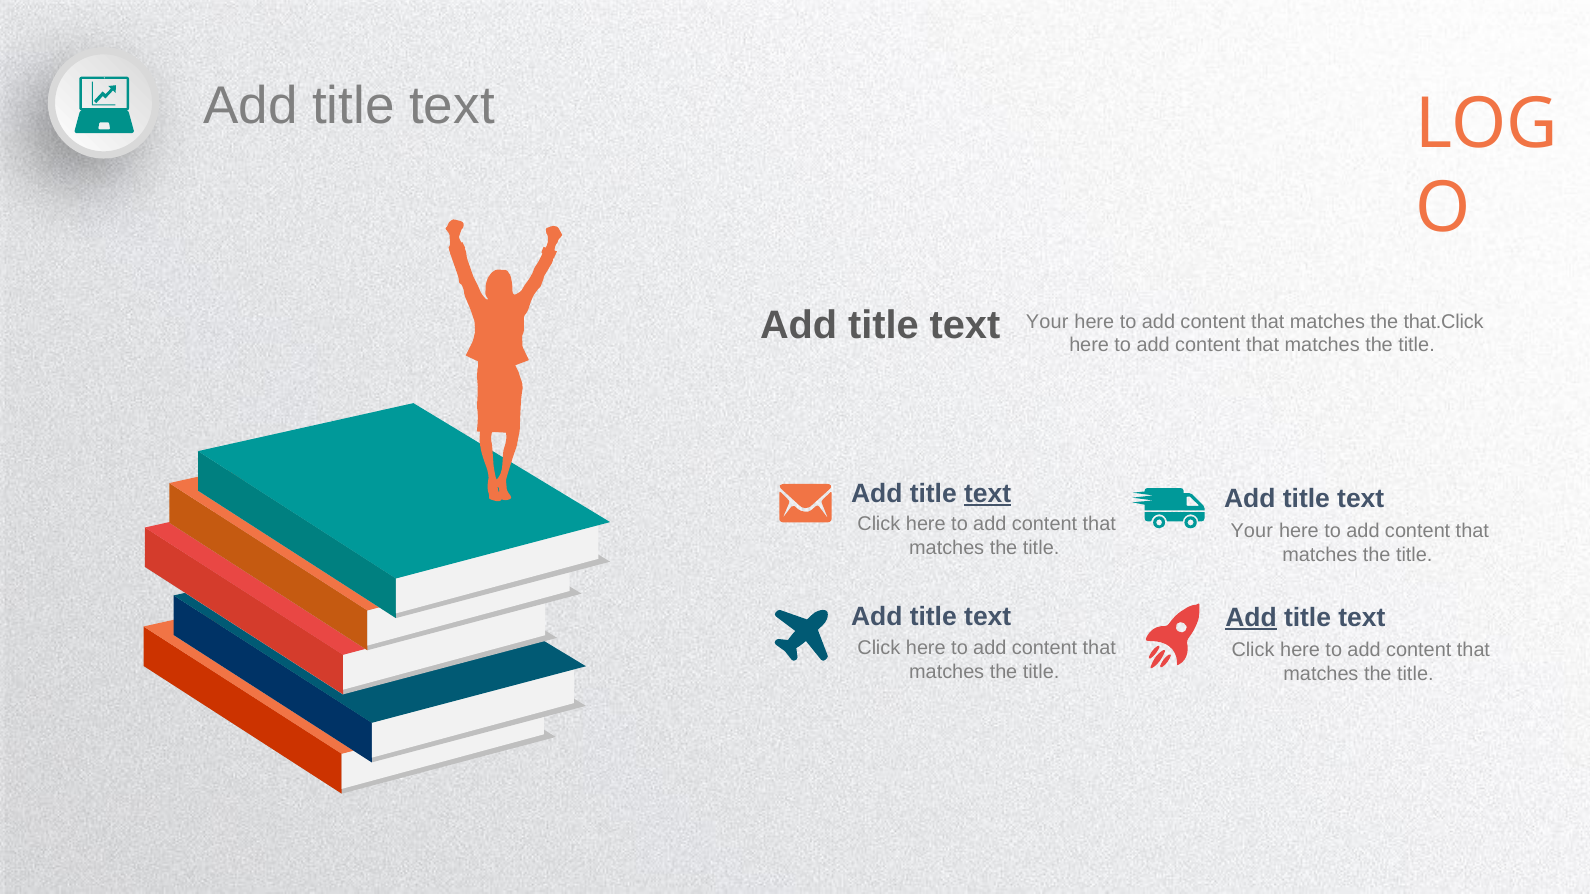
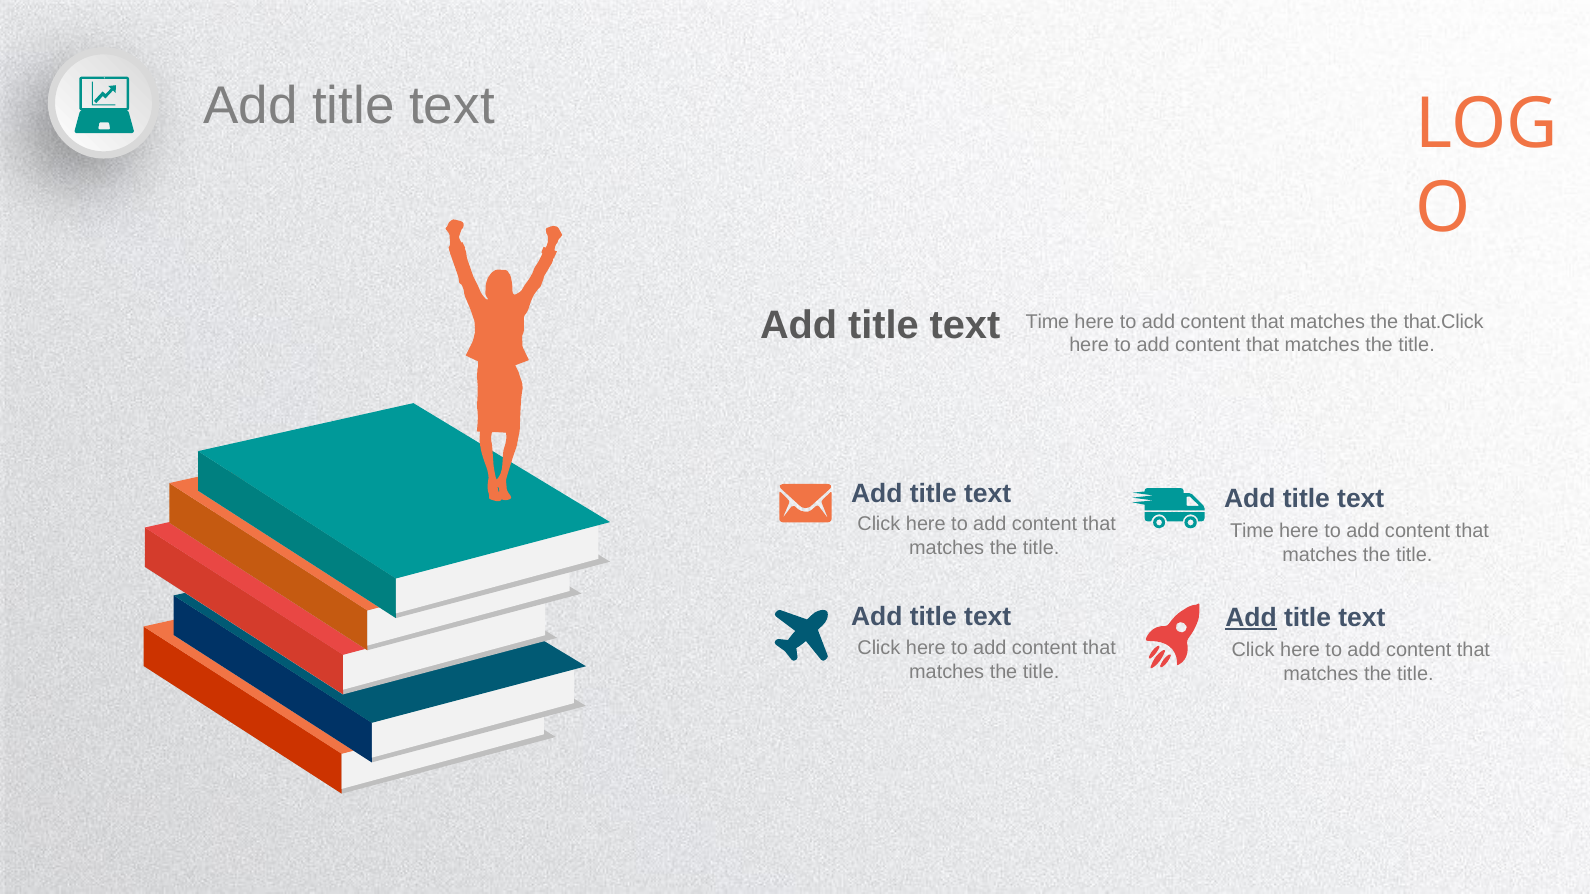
Your at (1047, 322): Your -> Time
text at (988, 494) underline: present -> none
Your at (1252, 531): Your -> Time
